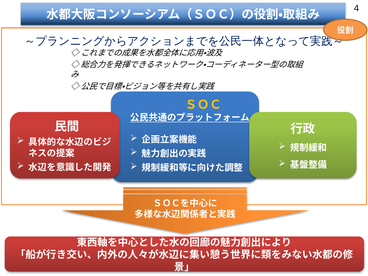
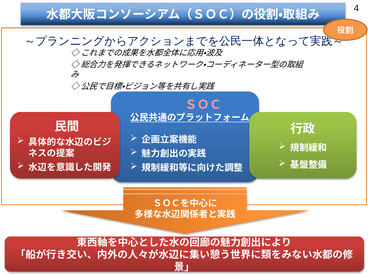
ＳＯＣ colour: yellow -> pink
